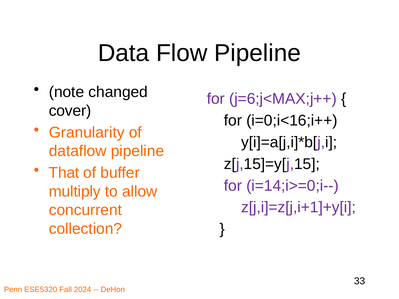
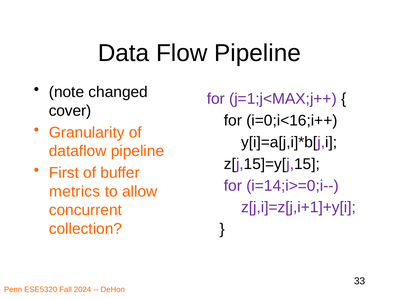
j=6;j<MAX;j++: j=6;j<MAX;j++ -> j=1;j<MAX;j++
That: That -> First
multiply: multiply -> metrics
